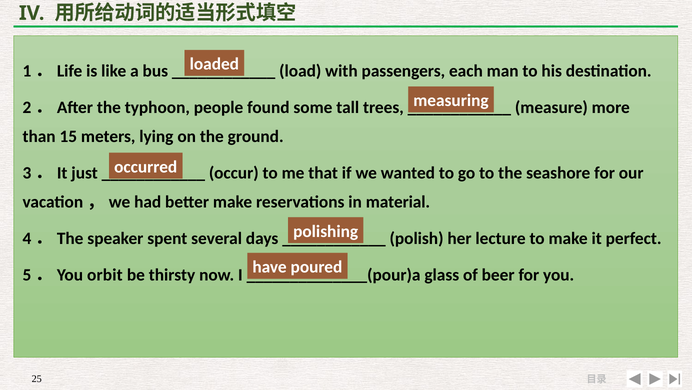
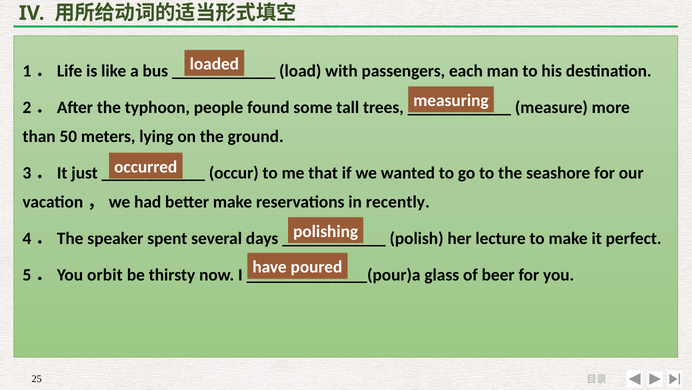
15: 15 -> 50
material: material -> recently
